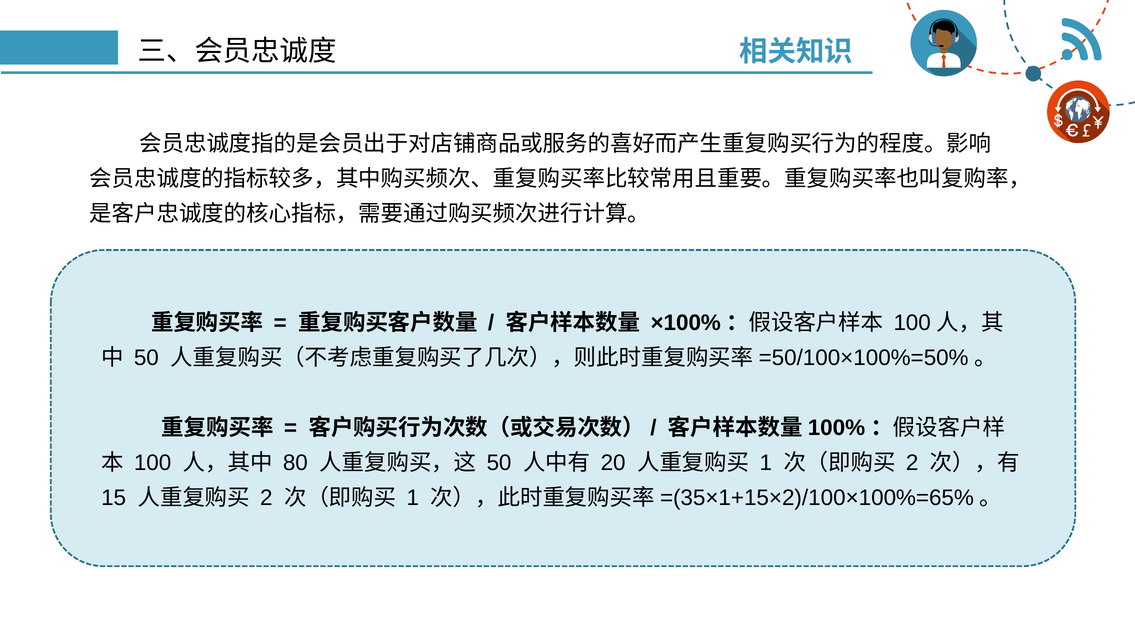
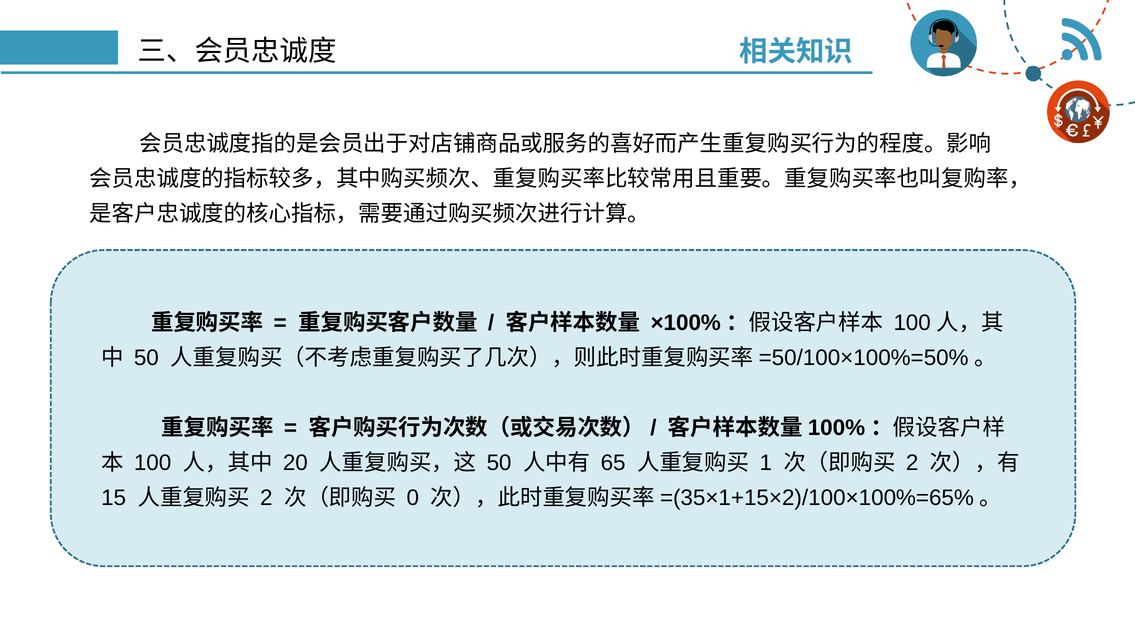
80: 80 -> 20
20: 20 -> 65
1 at (413, 498): 1 -> 0
